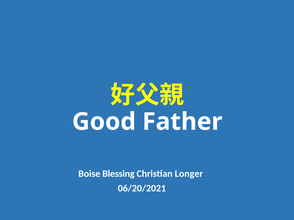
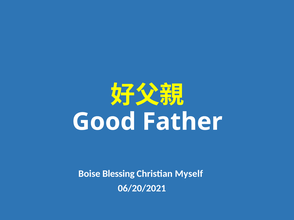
Longer: Longer -> Myself
